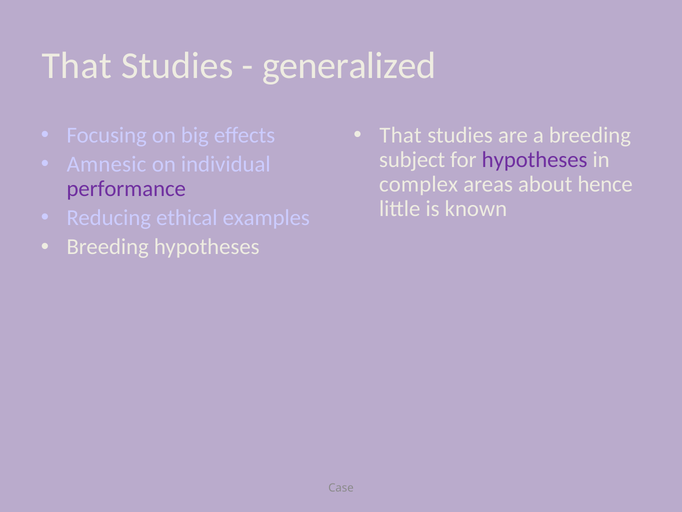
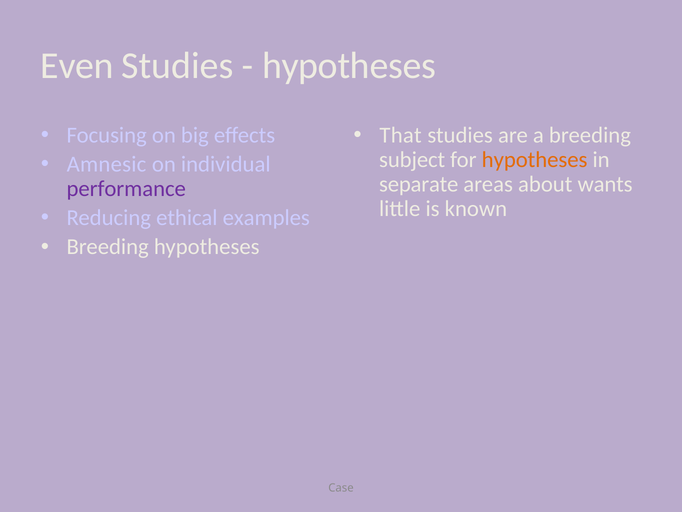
That at (77, 66): That -> Even
generalized at (349, 66): generalized -> hypotheses
hypotheses at (535, 159) colour: purple -> orange
complex: complex -> separate
hence: hence -> wants
